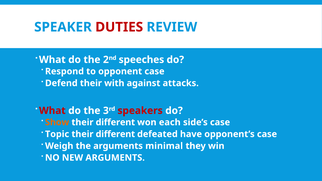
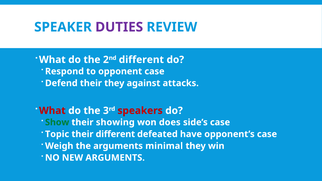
DUTIES colour: red -> purple
speeches at (141, 60): speeches -> different
their with: with -> they
Show colour: orange -> green
different at (115, 122): different -> showing
each: each -> does
